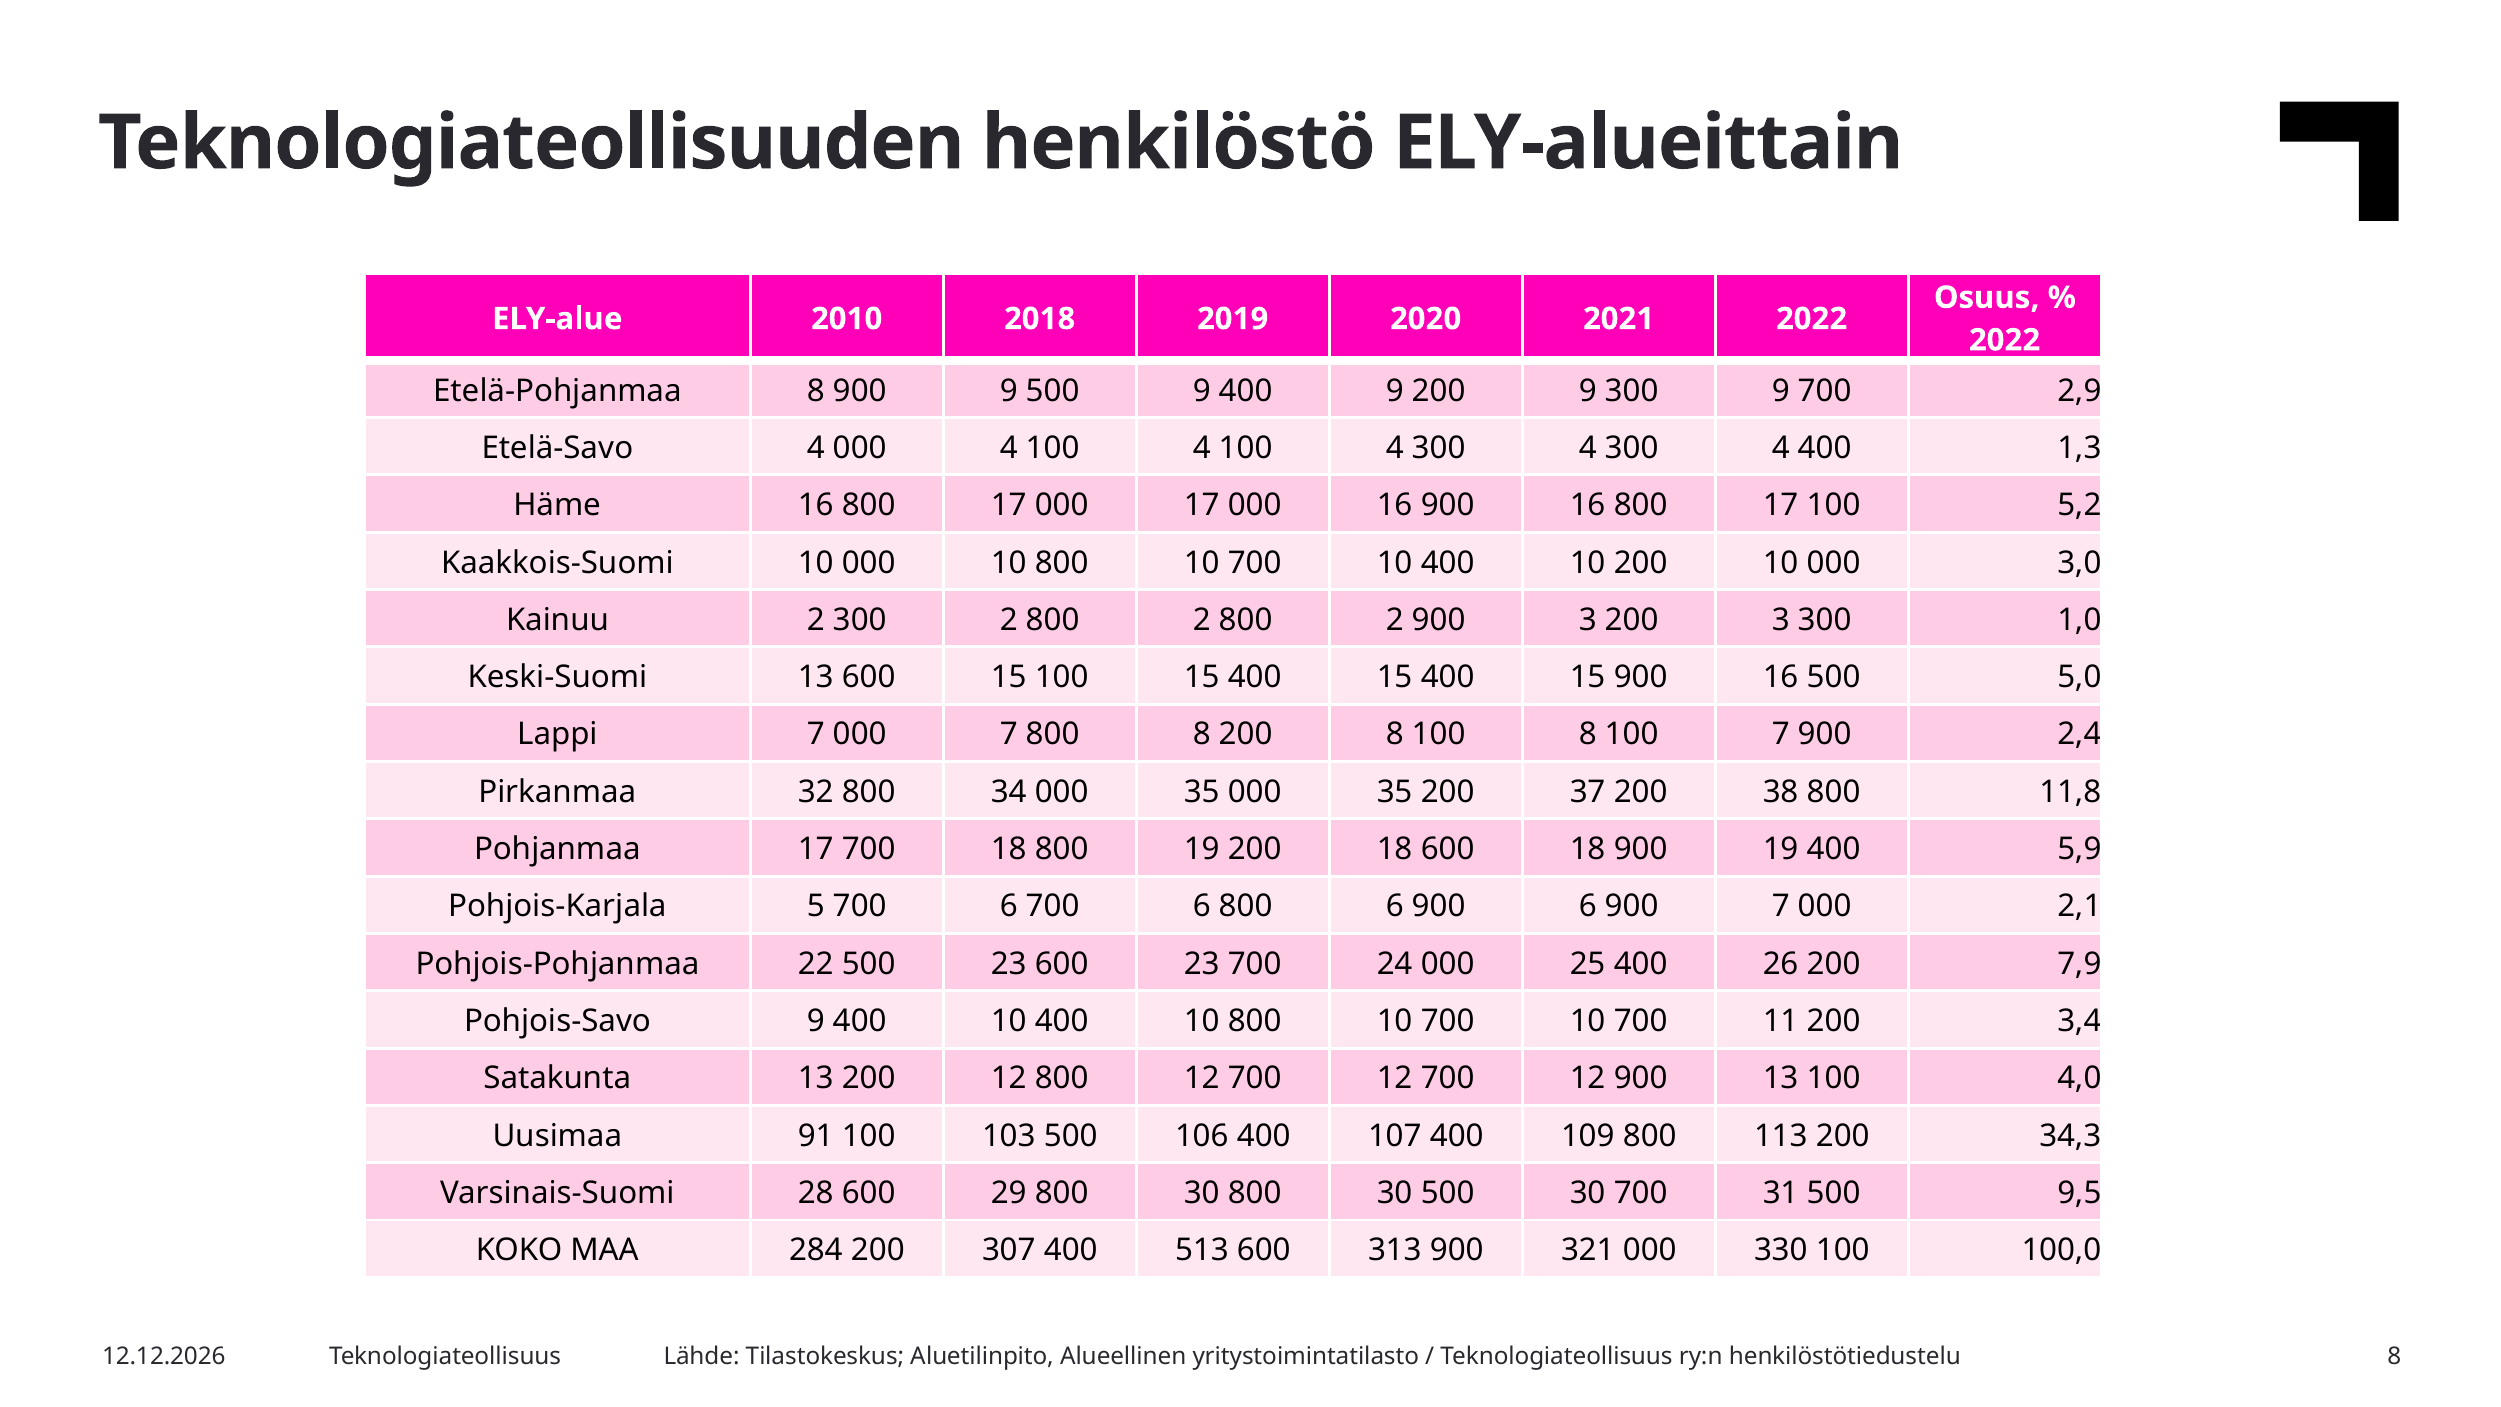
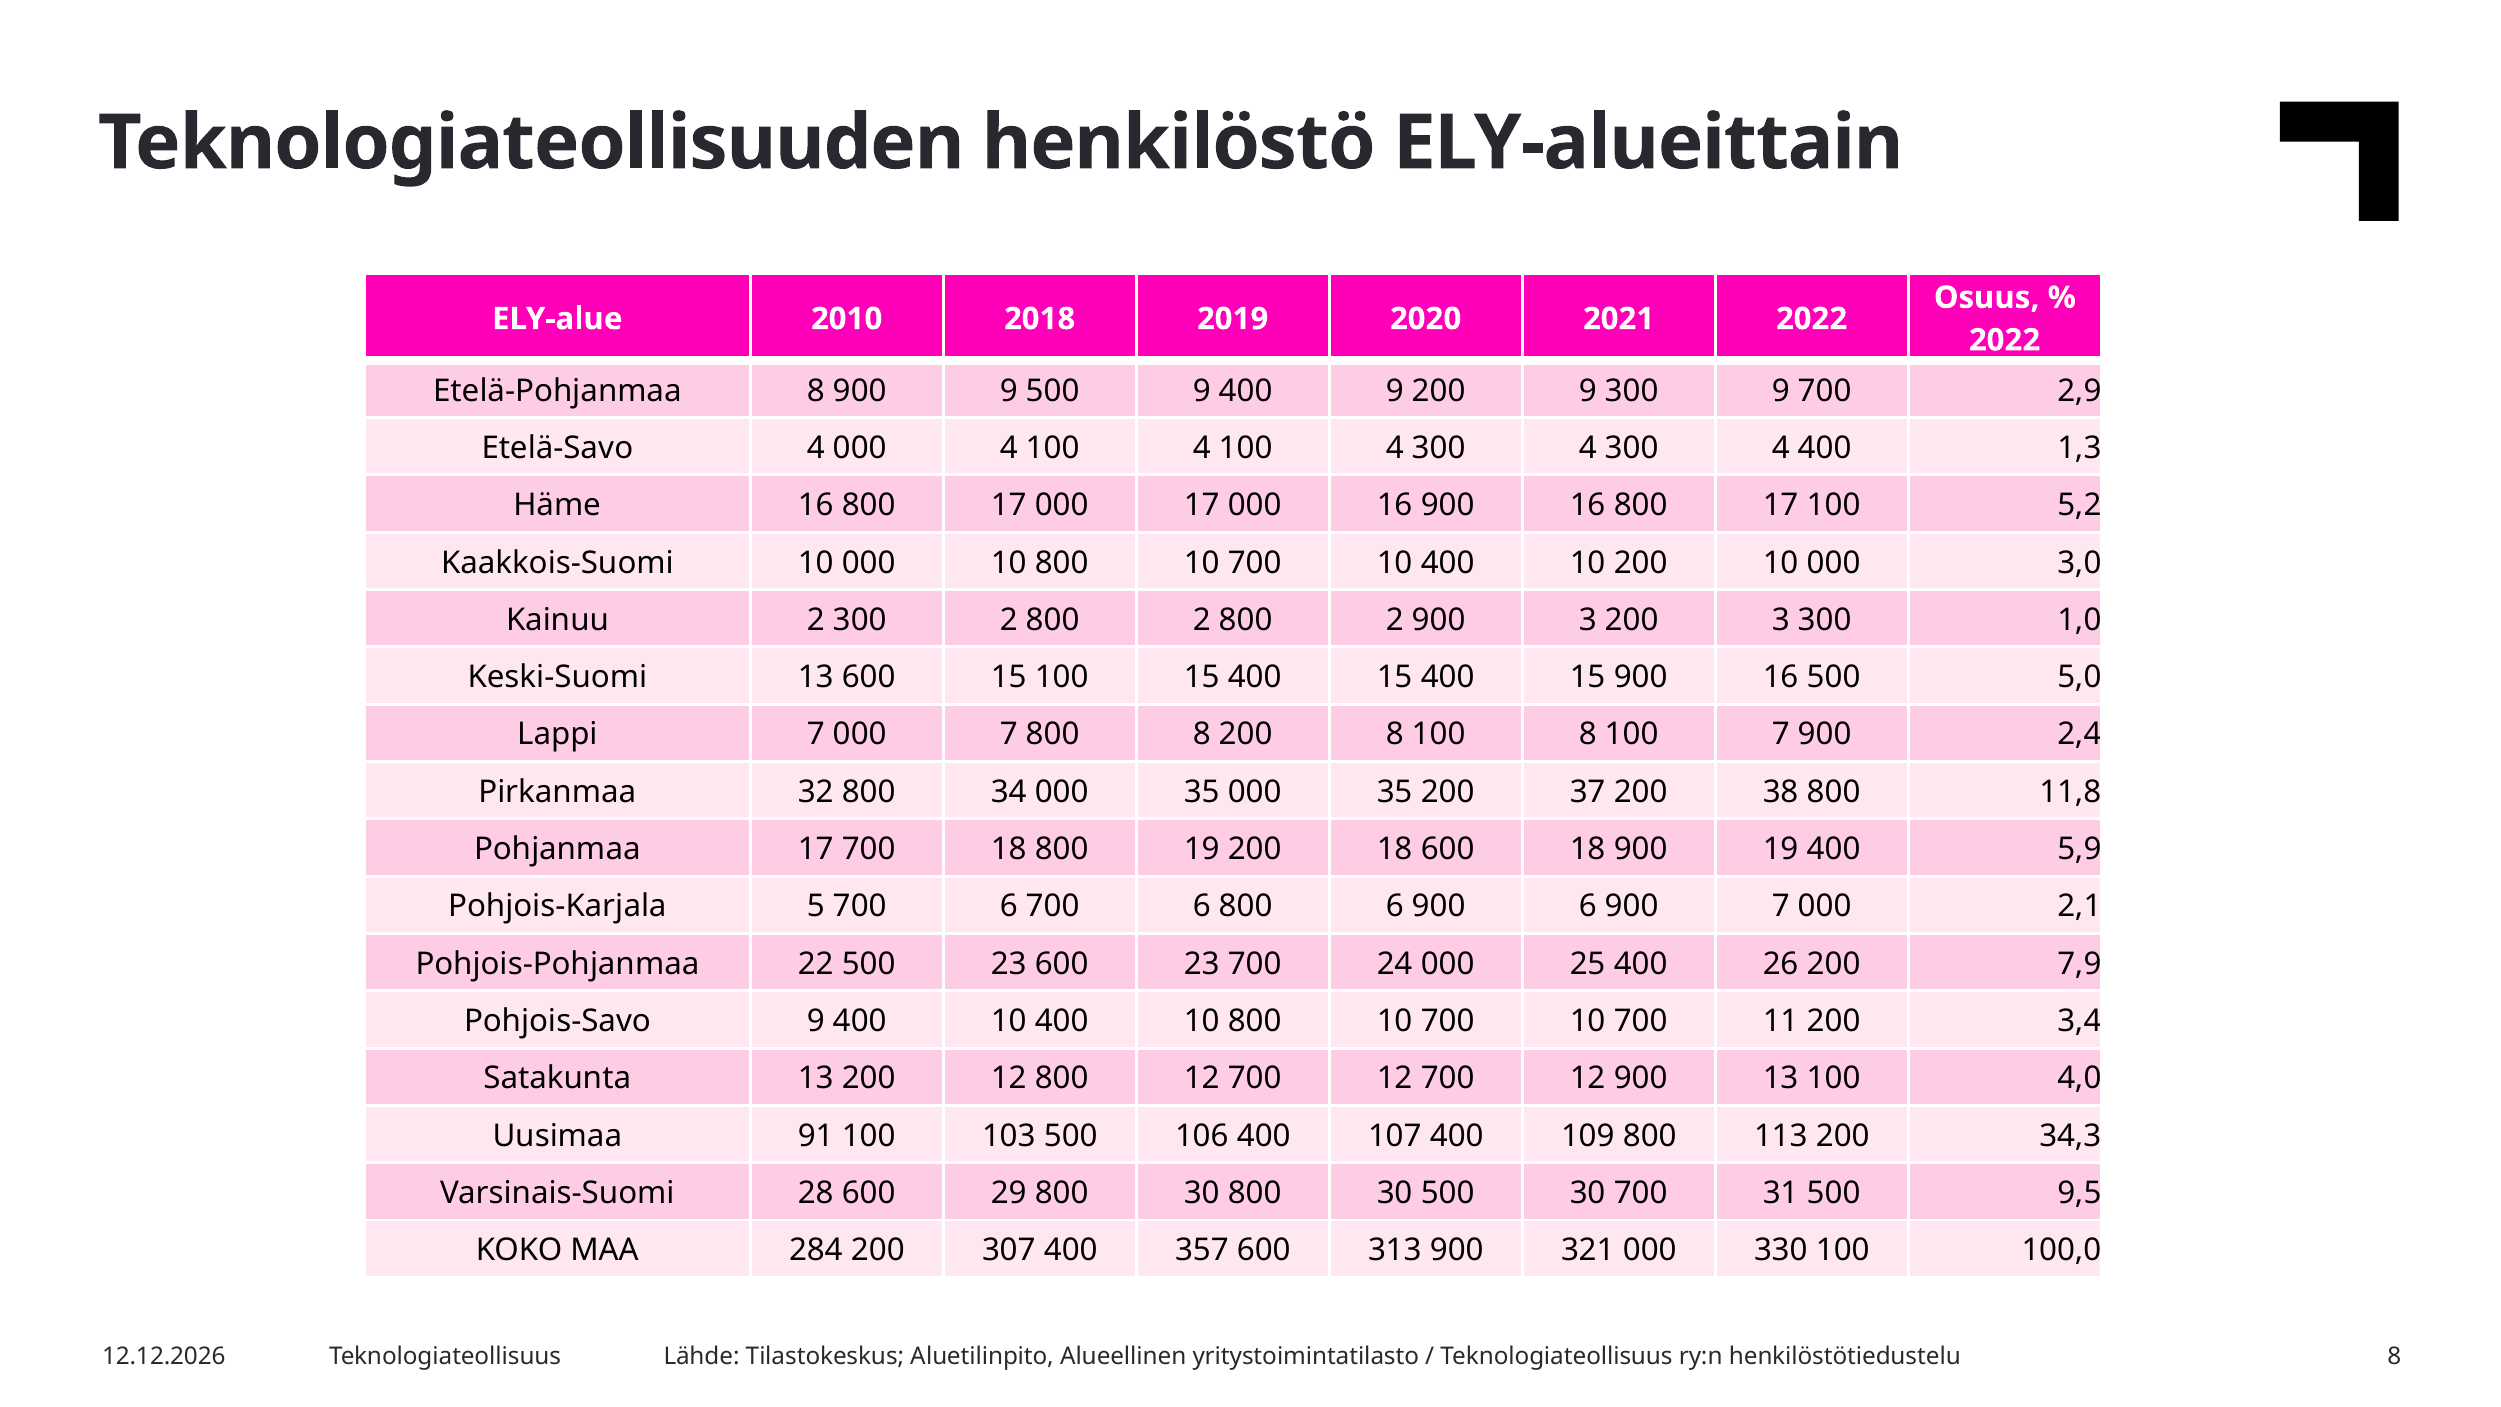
513: 513 -> 357
